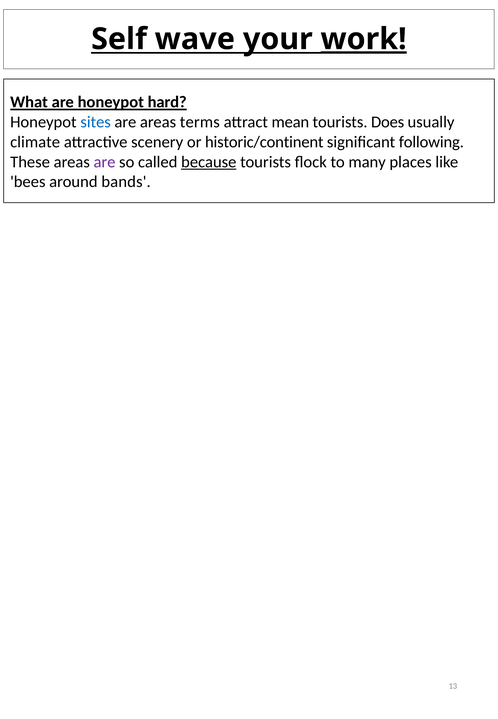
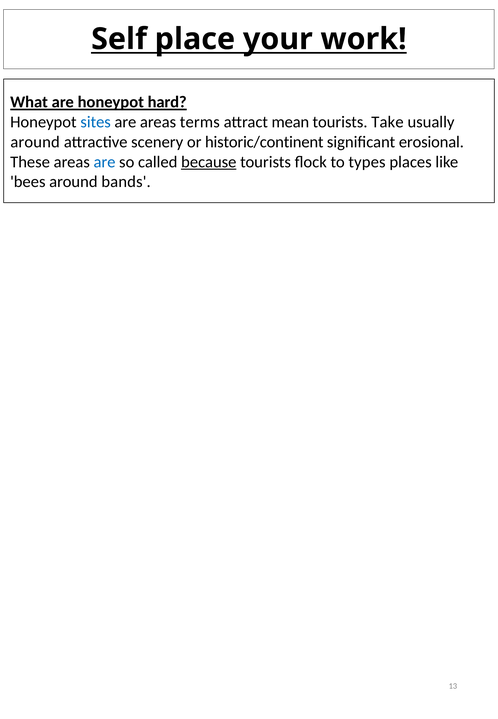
wave: wave -> place
work underline: present -> none
Does: Does -> Take
climate at (35, 142): climate -> around
following: following -> erosional
are at (104, 162) colour: purple -> blue
many: many -> types
